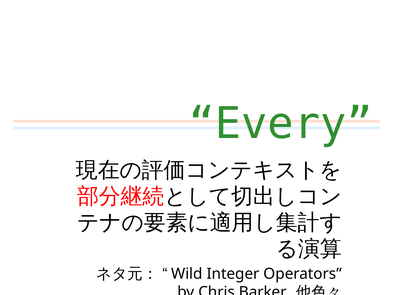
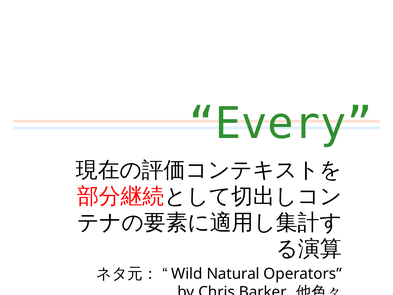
Integer: Integer -> Natural
